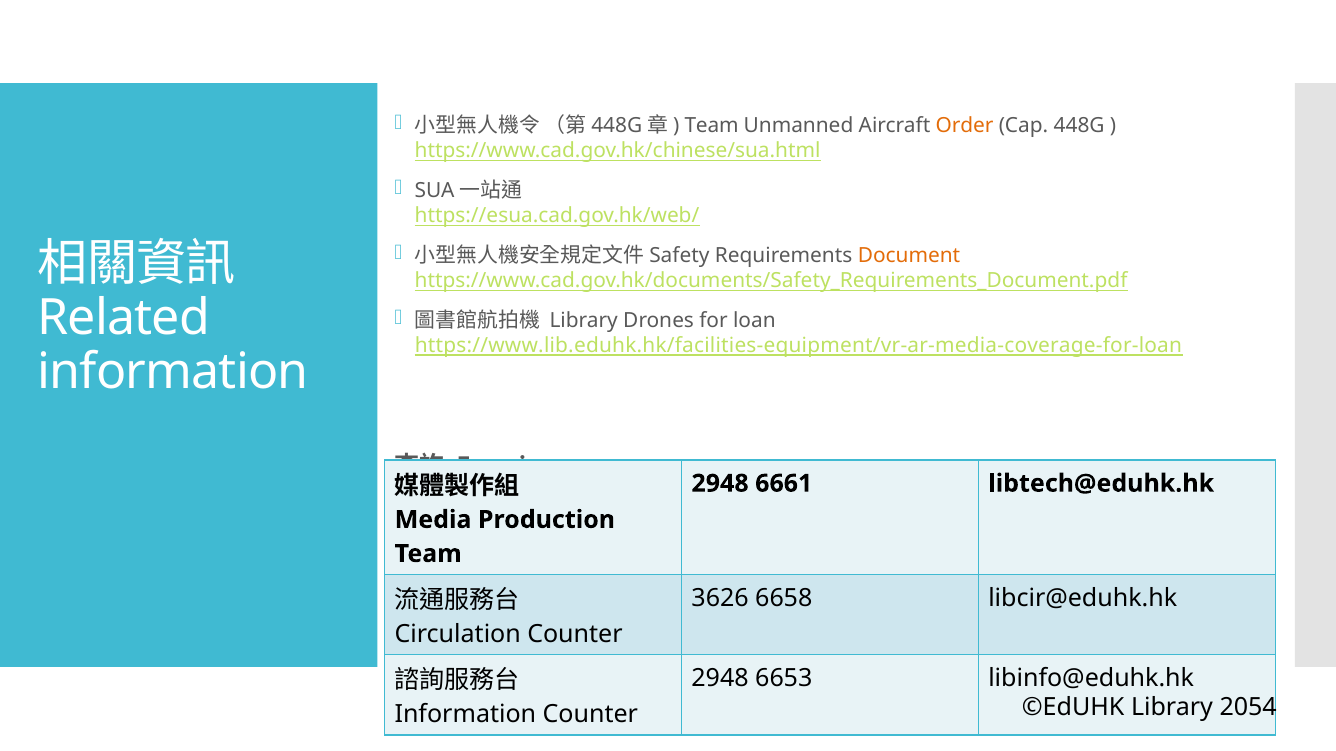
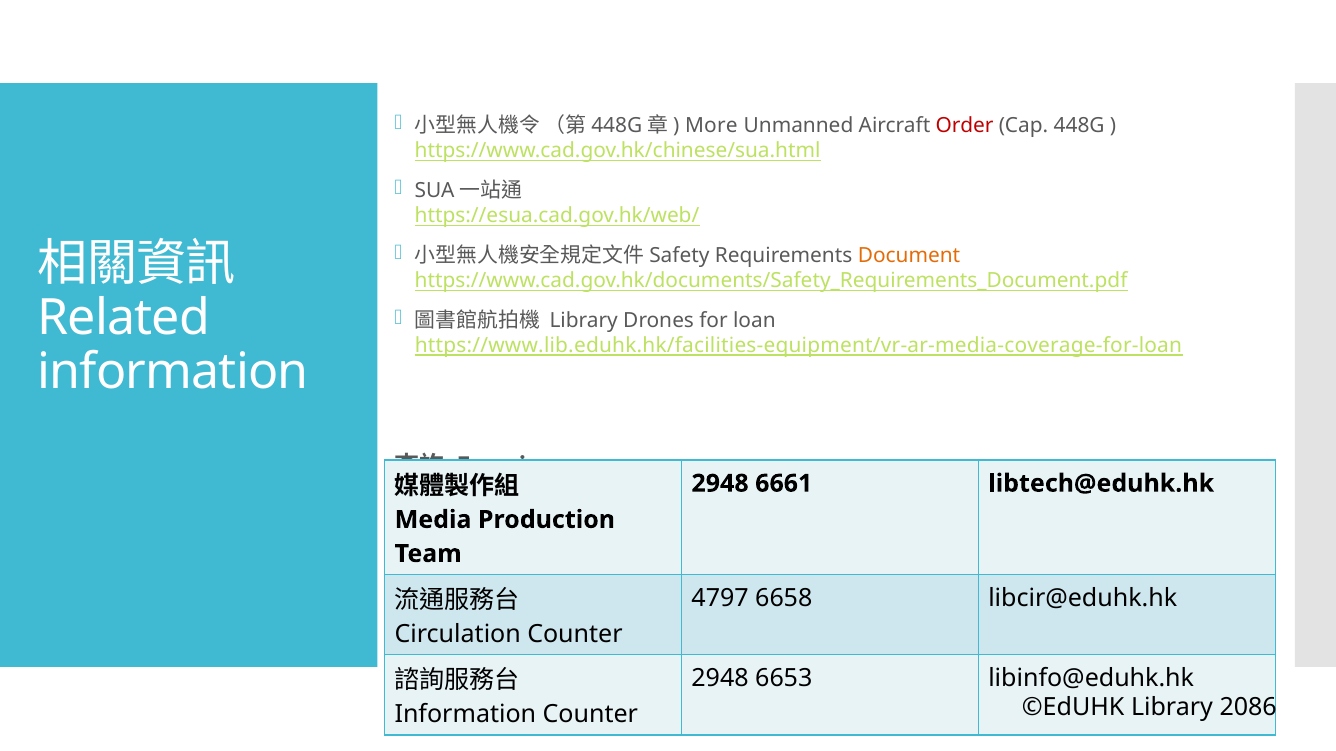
Team at (712, 126): Team -> More
Order colour: orange -> red
3626: 3626 -> 4797
2054: 2054 -> 2086
